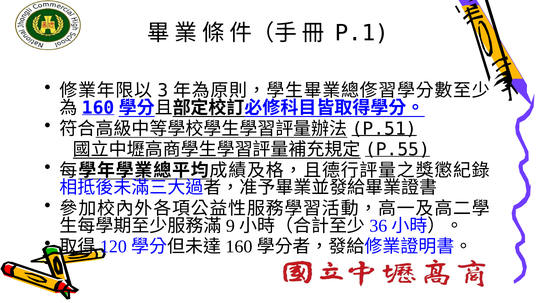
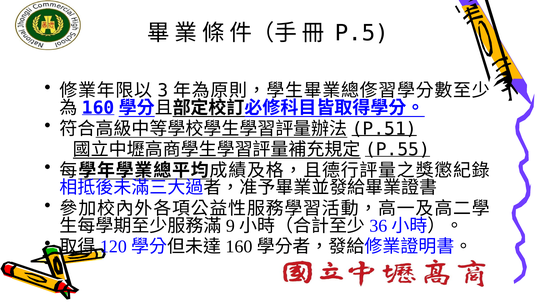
P.1: P.1 -> P.5
